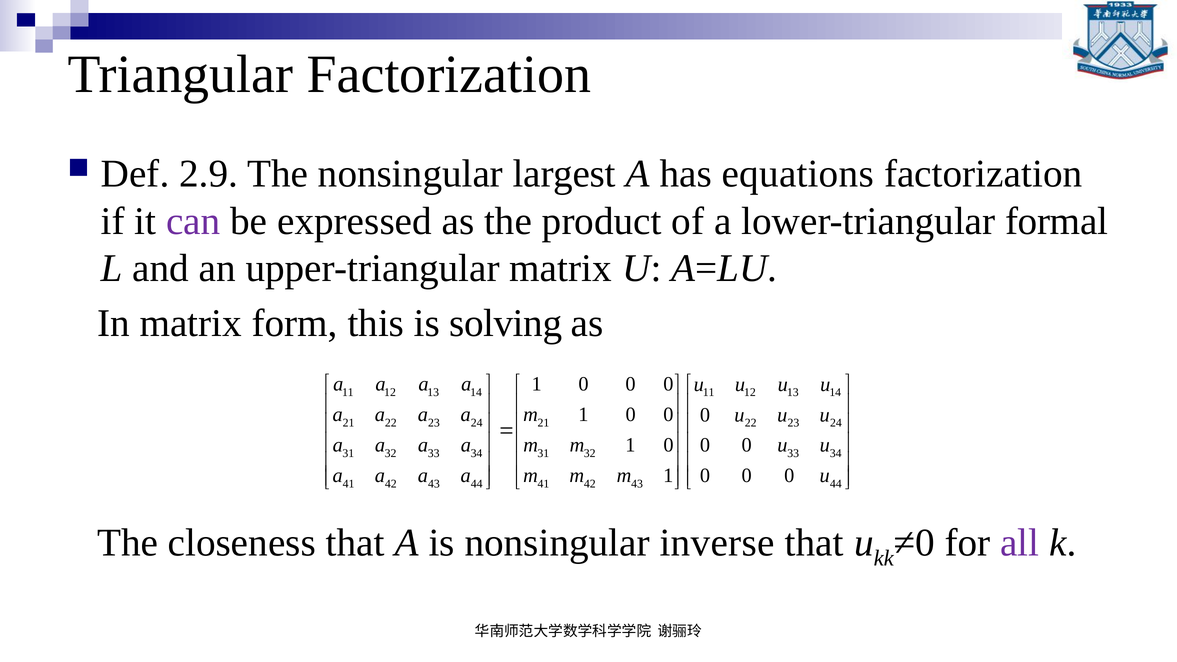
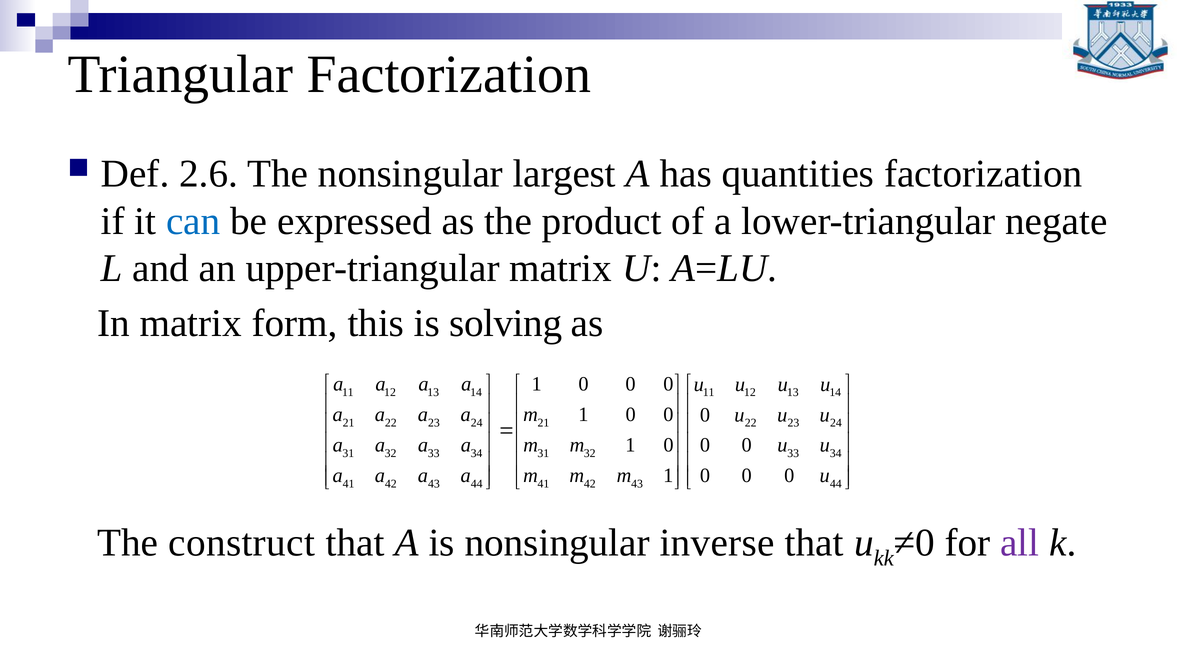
2.9: 2.9 -> 2.6
equations: equations -> quantities
can colour: purple -> blue
formal: formal -> negate
closeness: closeness -> construct
